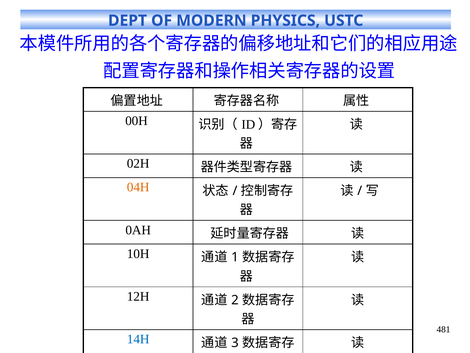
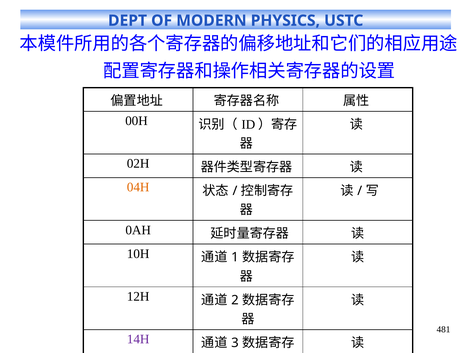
14H colour: blue -> purple
